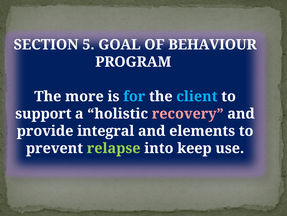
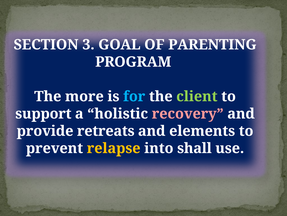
5: 5 -> 3
BEHAVIOUR: BEHAVIOUR -> PARENTING
client colour: light blue -> light green
integral: integral -> retreats
relapse colour: light green -> yellow
keep: keep -> shall
